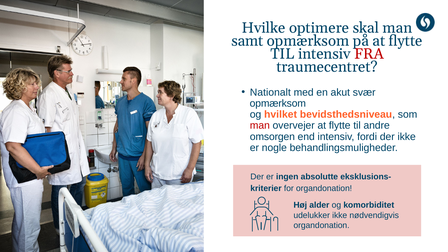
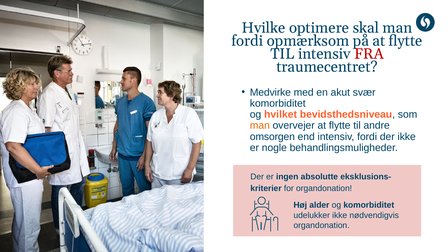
samt at (247, 41): samt -> fordi
Nationalt: Nationalt -> Medvirke
opmærksom at (278, 103): opmærksom -> komorbiditet
man at (260, 126) colour: red -> orange
